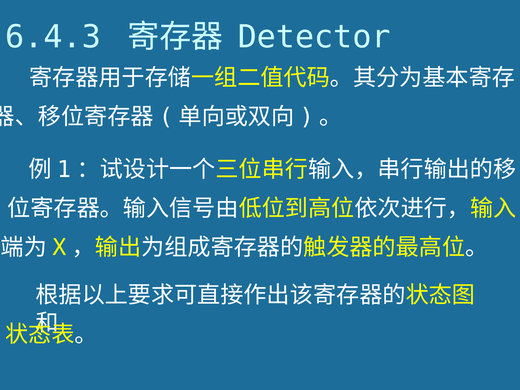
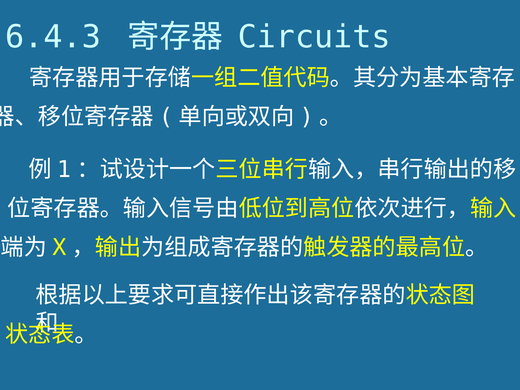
Detector: Detector -> Circuits
